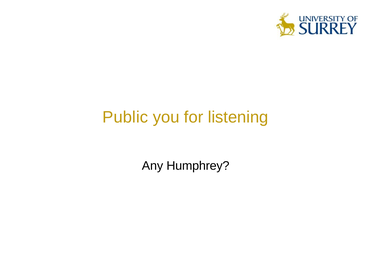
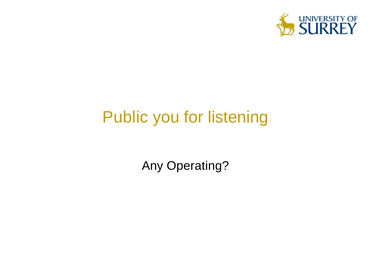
Humphrey: Humphrey -> Operating
